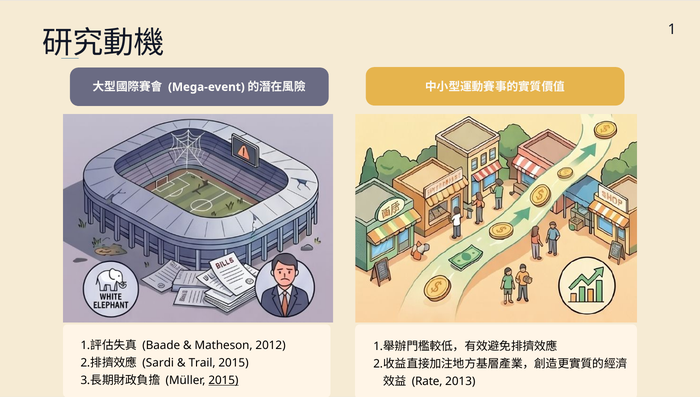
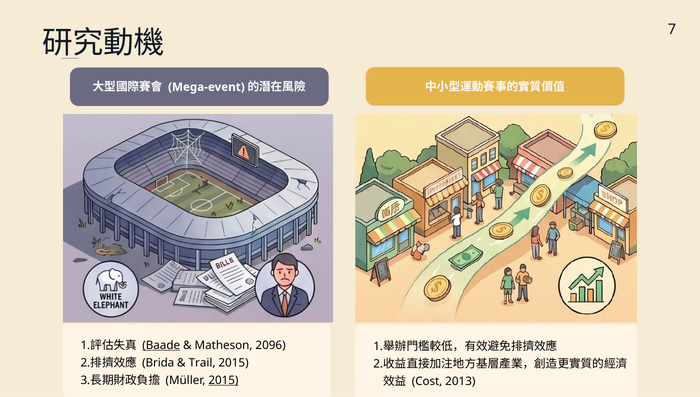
1 at (672, 30): 1 -> 7
Baade underline: none -> present
2012: 2012 -> 2096
Sardi: Sardi -> Brida
Rate: Rate -> Cost
